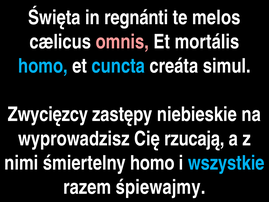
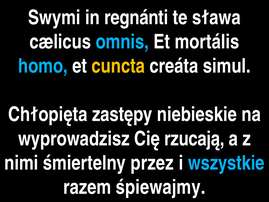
Święta: Święta -> Swymi
melos: melos -> sława
omnis colour: pink -> light blue
cuncta colour: light blue -> yellow
Zwycięzcy: Zwycięzcy -> Chłopięta
śmiertelny homo: homo -> przez
